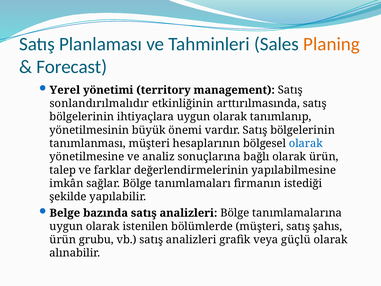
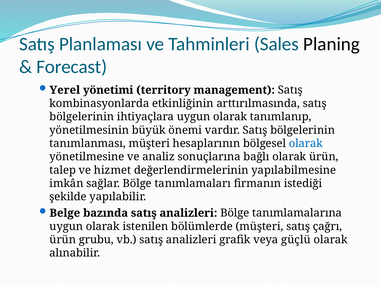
Planing colour: orange -> black
sonlandırılmalıdır: sonlandırılmalıdır -> kombinasyonlarda
farklar: farklar -> hizmet
şahıs: şahıs -> çağrı
